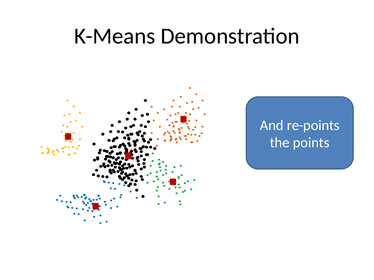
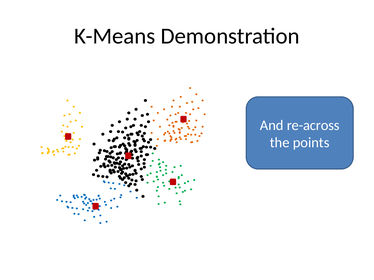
re-points: re-points -> re-across
